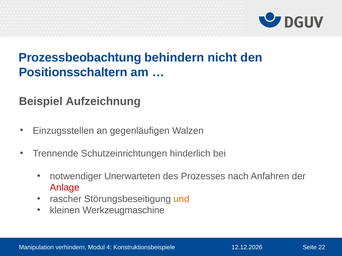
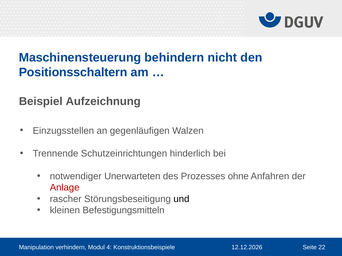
Prozessbeobachtung: Prozessbeobachtung -> Maschinensteuerung
nach: nach -> ohne
und colour: orange -> black
Werkzeugmaschine: Werkzeugmaschine -> Befestigungsmitteln
